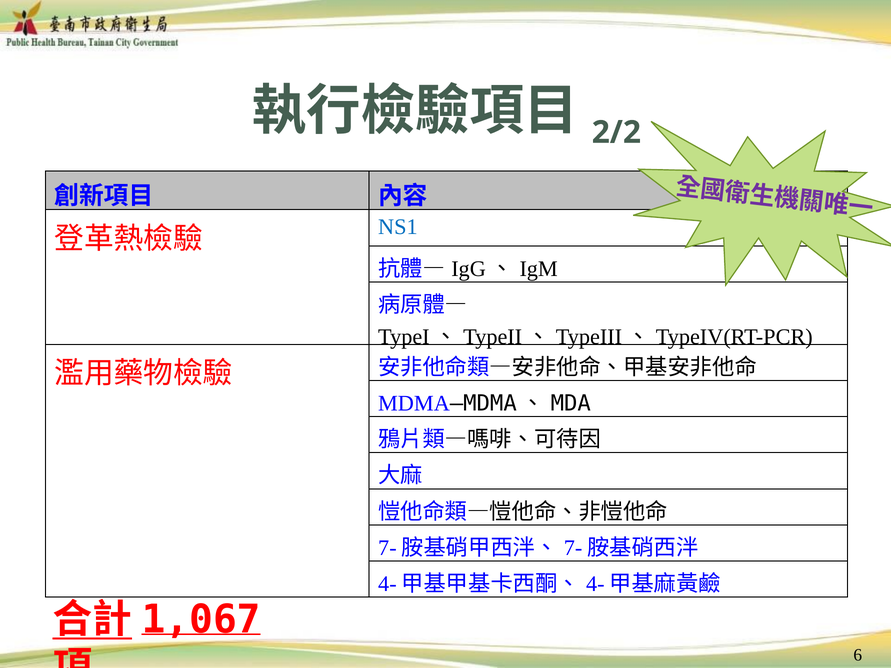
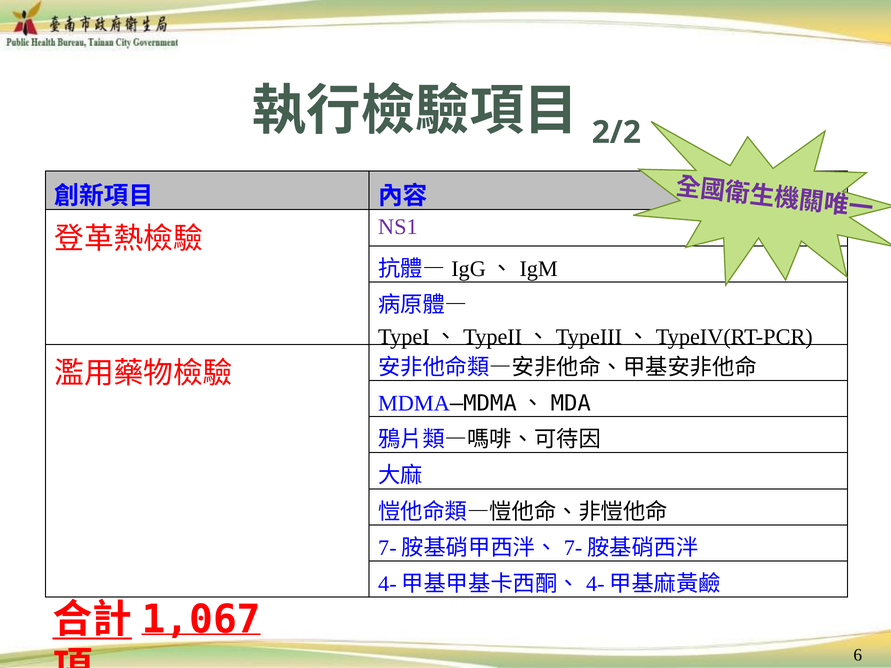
NS1 colour: blue -> purple
